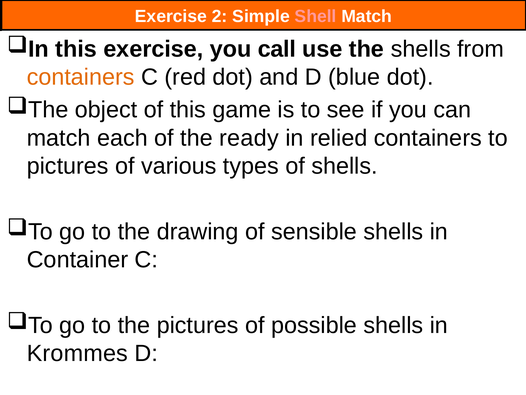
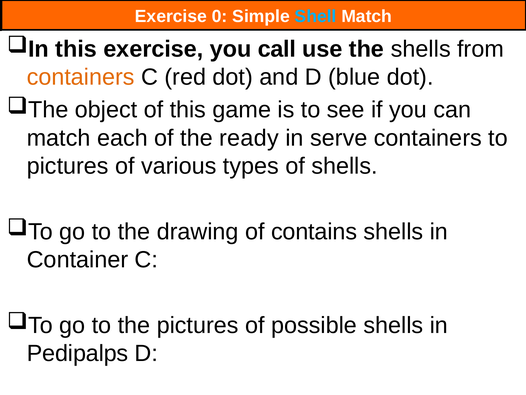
2: 2 -> 0
Shell colour: pink -> light blue
relied: relied -> serve
sensible: sensible -> contains
Krommes: Krommes -> Pedipalps
